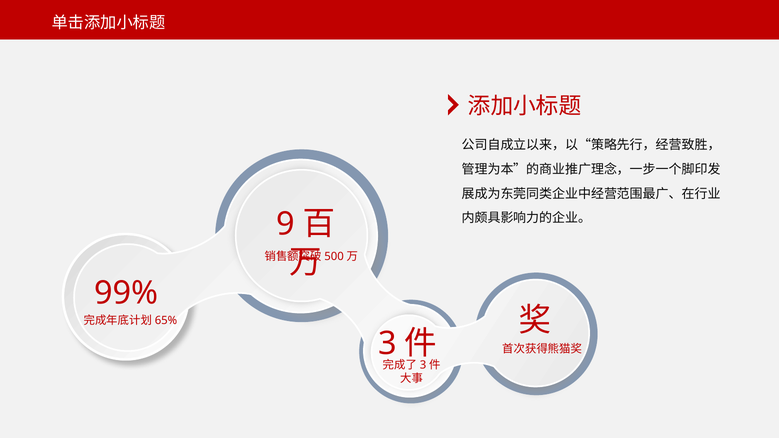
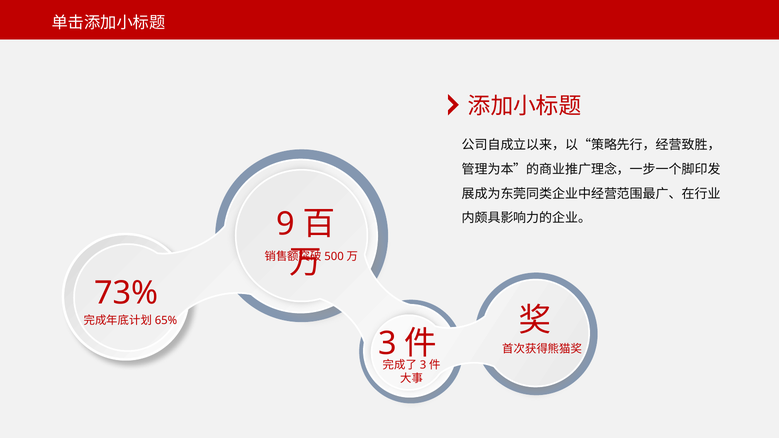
99%: 99% -> 73%
